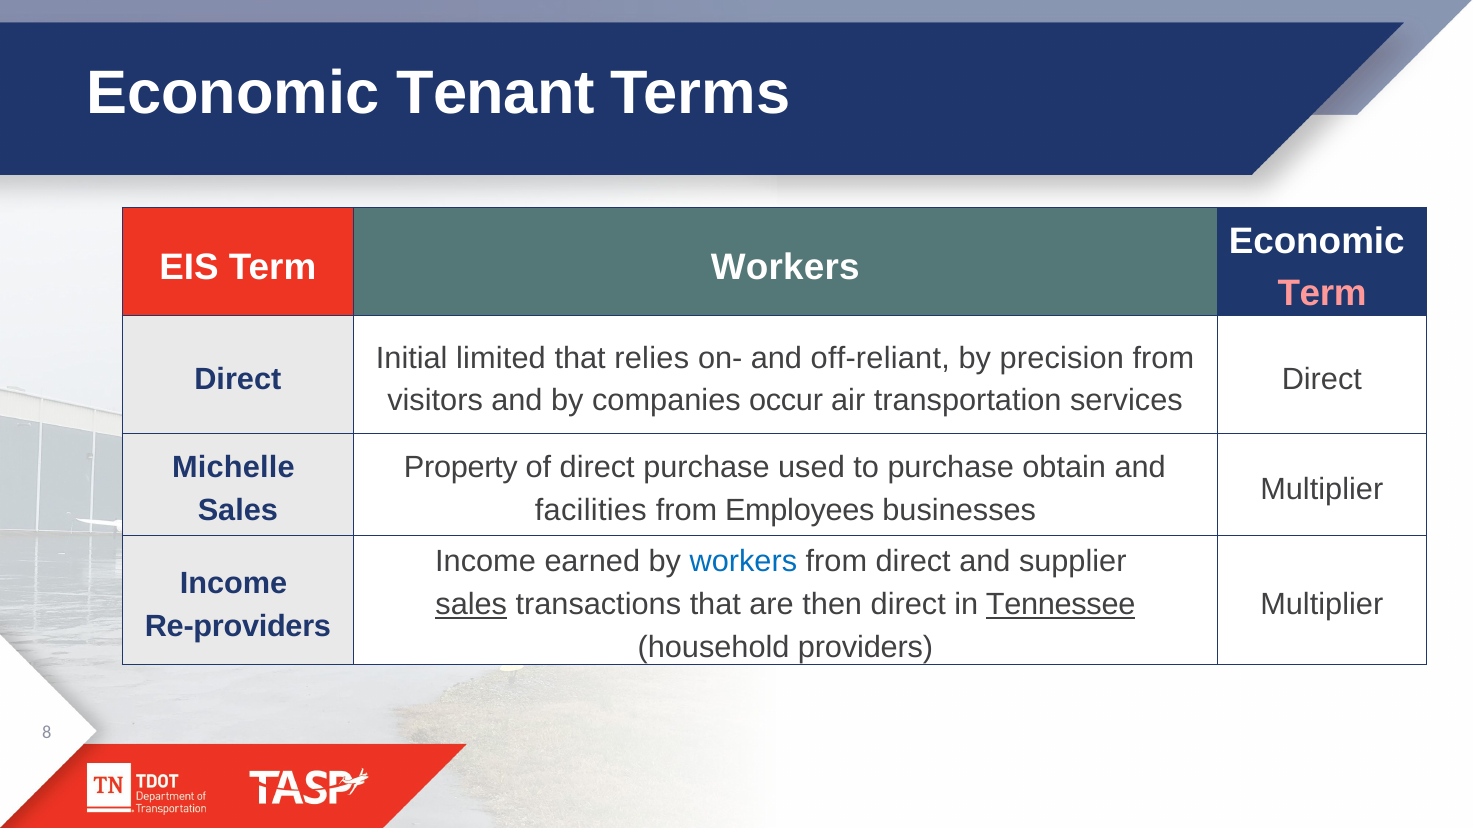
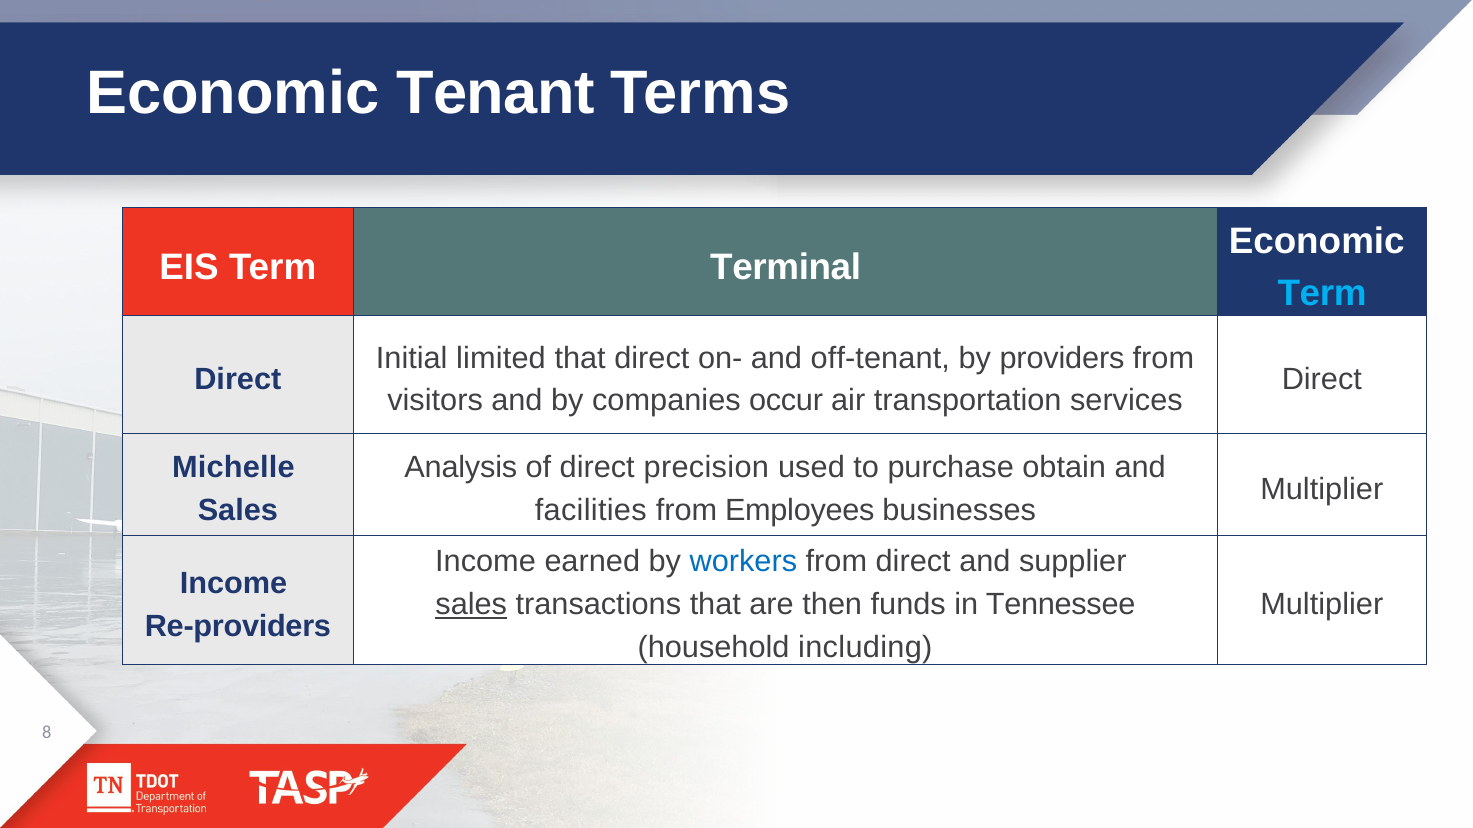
Term Workers: Workers -> Terminal
Term at (1322, 293) colour: pink -> light blue
that relies: relies -> direct
off-reliant: off-reliant -> off-tenant
precision: precision -> providers
Property: Property -> Analysis
direct purchase: purchase -> precision
then direct: direct -> funds
Tennessee underline: present -> none
providers: providers -> including
